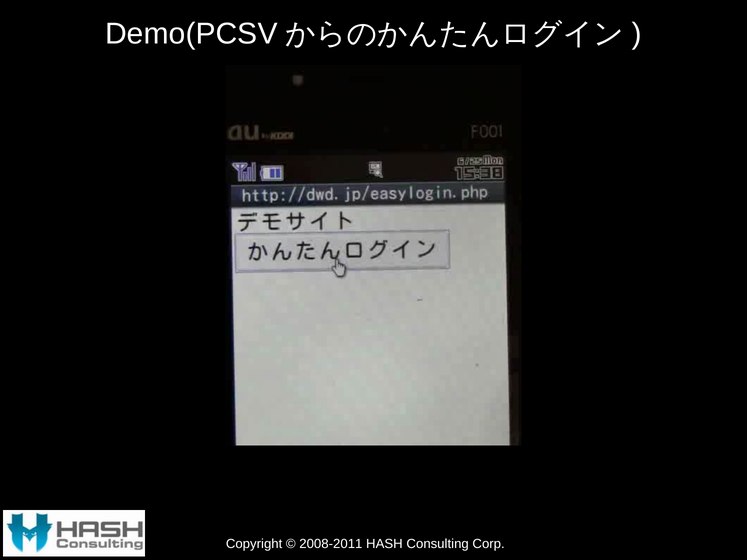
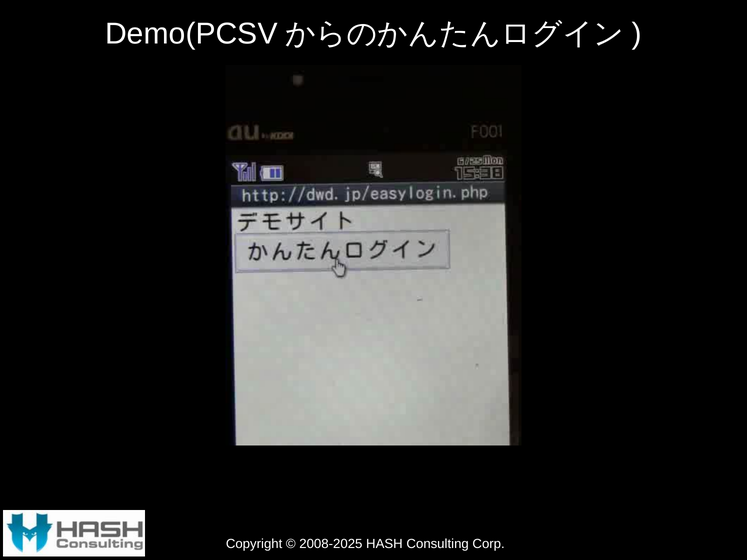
2008-2011: 2008-2011 -> 2008-2025
